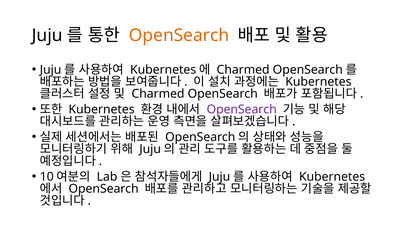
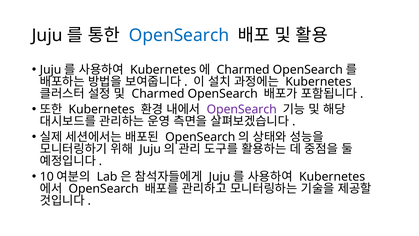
OpenSearch at (179, 35) colour: orange -> blue
